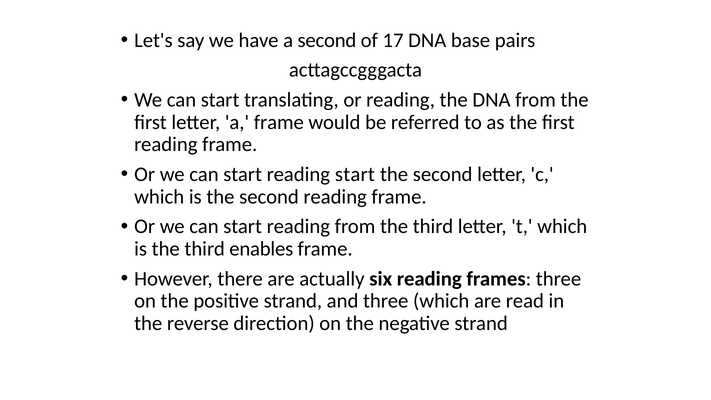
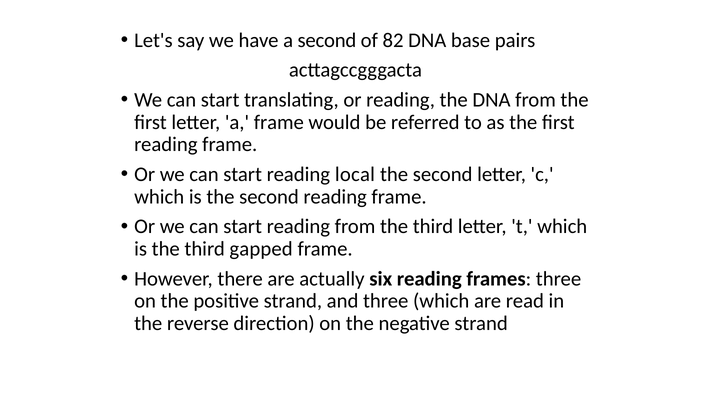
17: 17 -> 82
reading start: start -> local
enables: enables -> gapped
